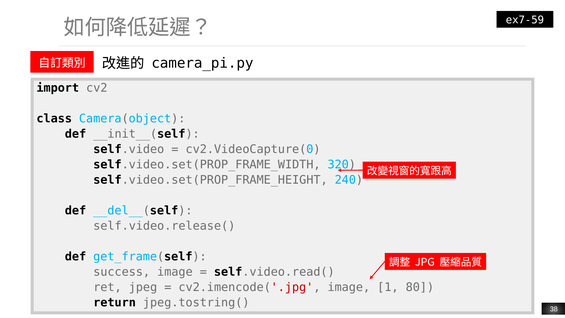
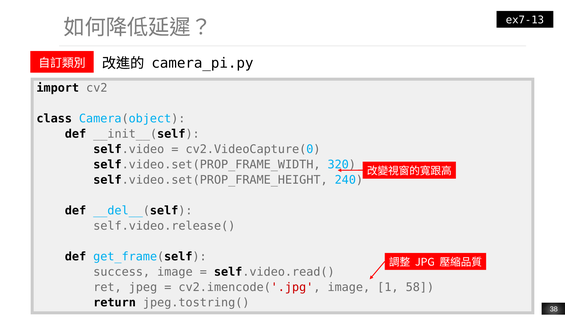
ex7-59: ex7-59 -> ex7-13
80: 80 -> 58
